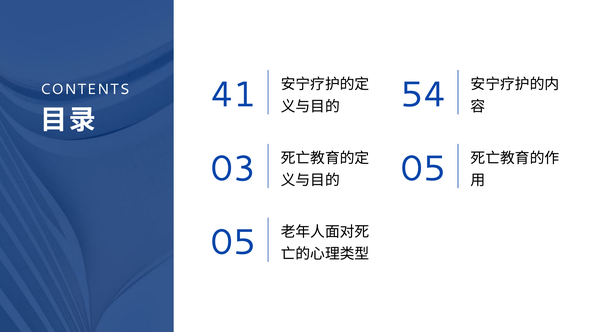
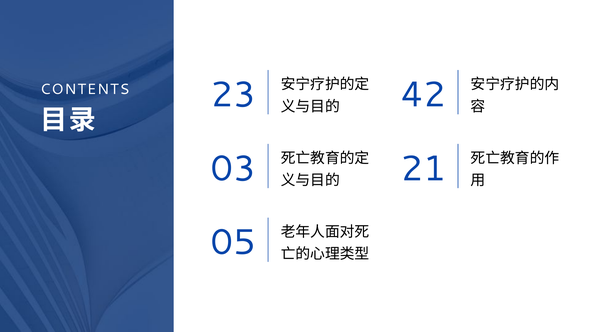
41: 41 -> 23
54: 54 -> 42
05 at (423, 169): 05 -> 21
